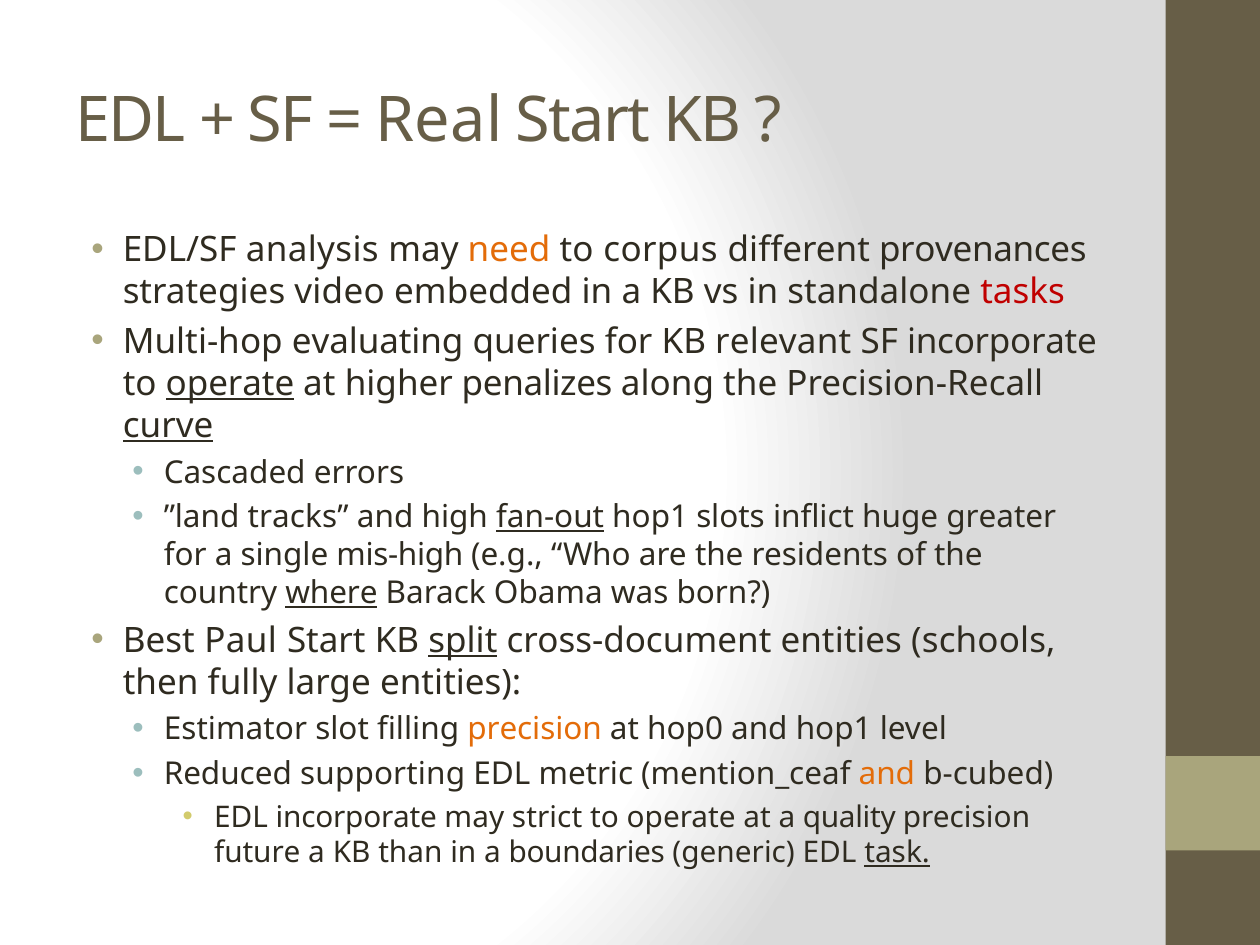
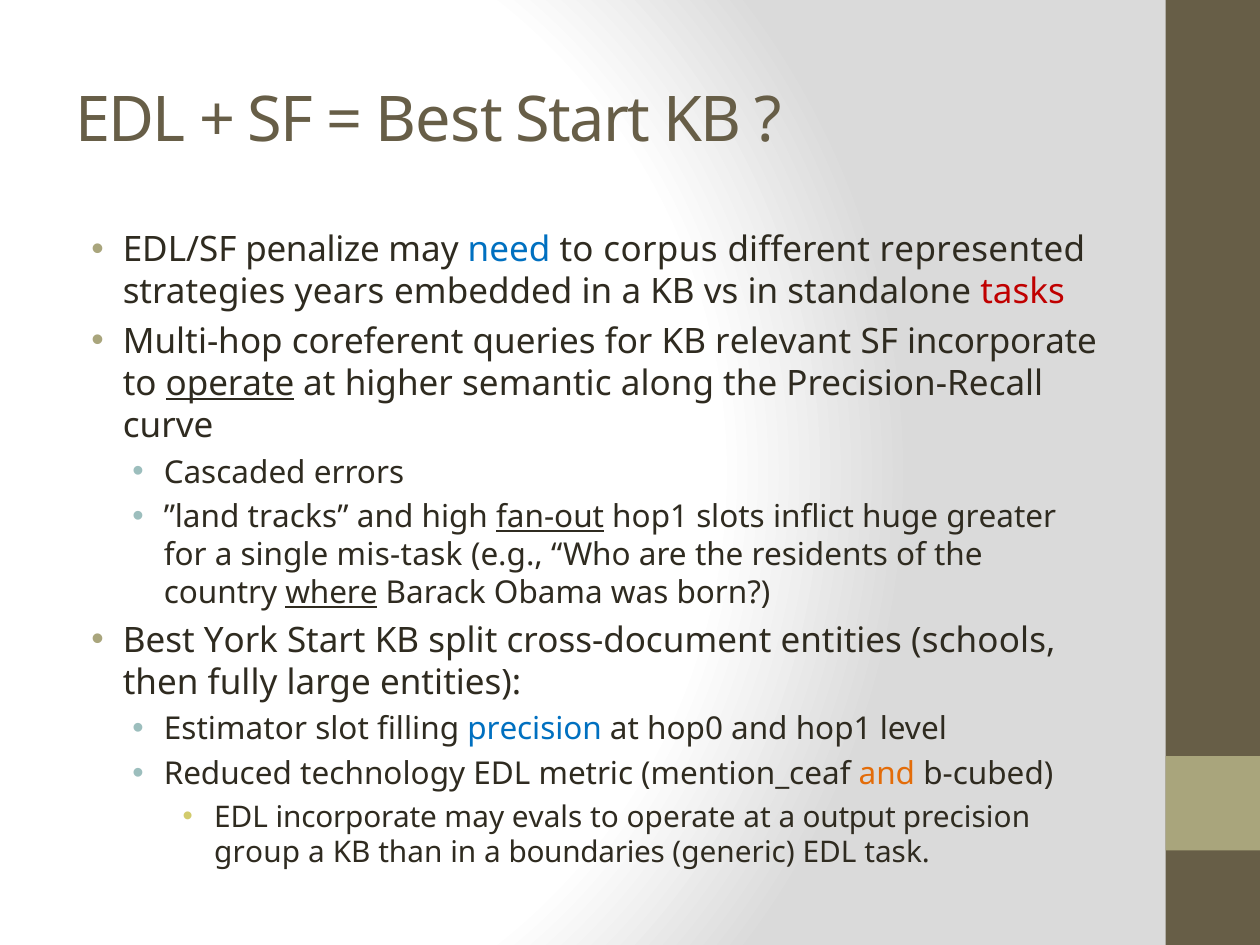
Real at (439, 121): Real -> Best
analysis: analysis -> penalize
need colour: orange -> blue
provenances: provenances -> represented
video: video -> years
evaluating: evaluating -> coreferent
penalizes: penalizes -> semantic
curve underline: present -> none
mis-high: mis-high -> mis-task
Paul: Paul -> York
split underline: present -> none
precision at (535, 730) colour: orange -> blue
supporting: supporting -> technology
strict: strict -> evals
quality: quality -> output
future: future -> group
task underline: present -> none
